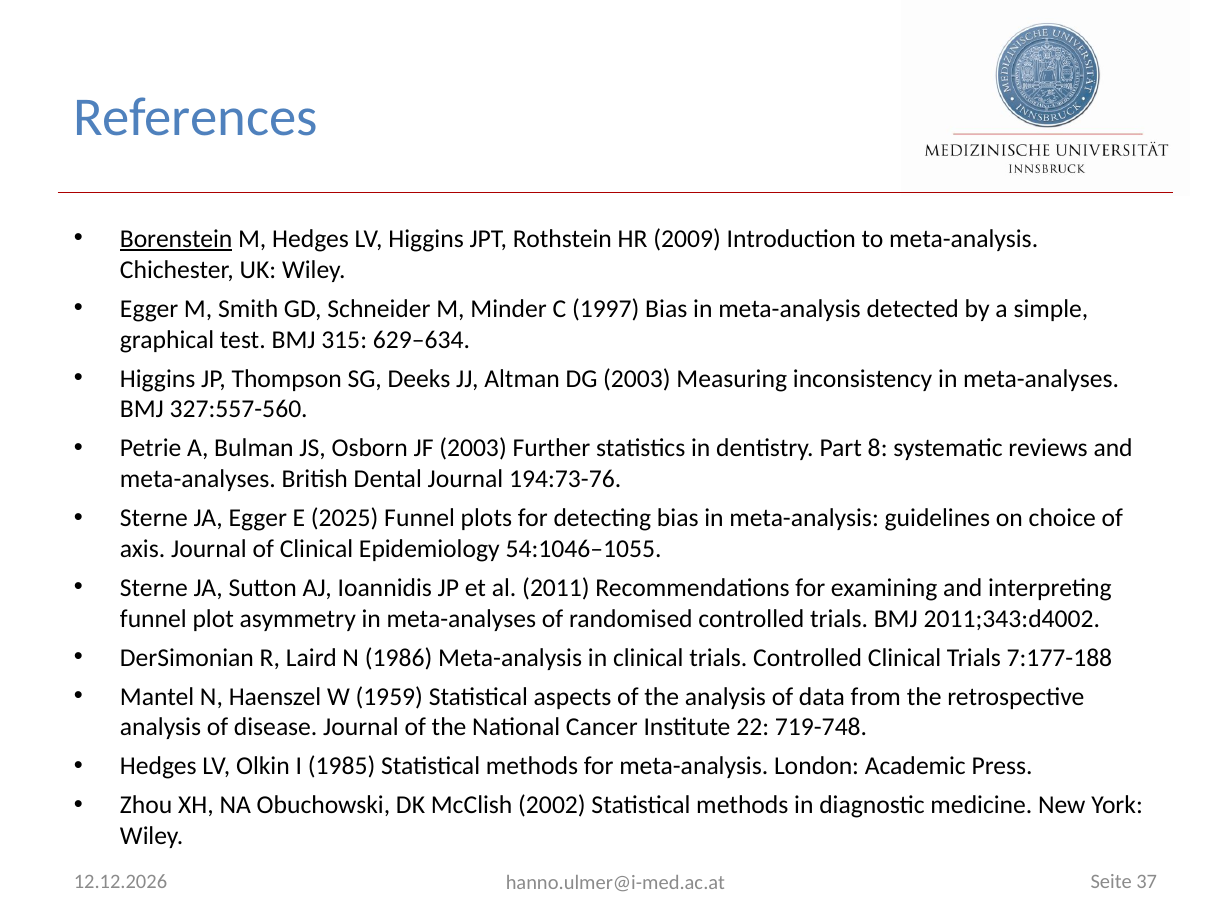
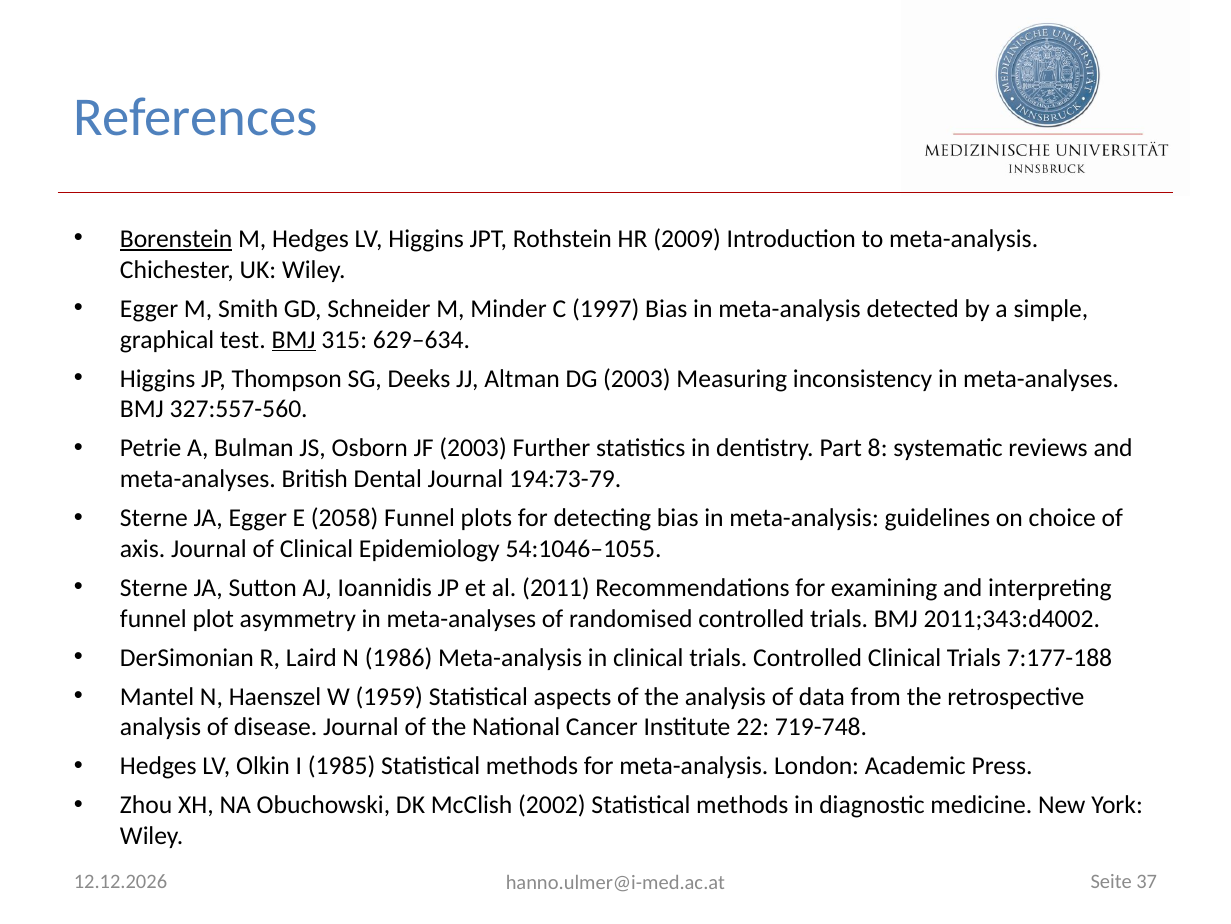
BMJ at (294, 339) underline: none -> present
194:73-76: 194:73-76 -> 194:73-79
2025: 2025 -> 2058
